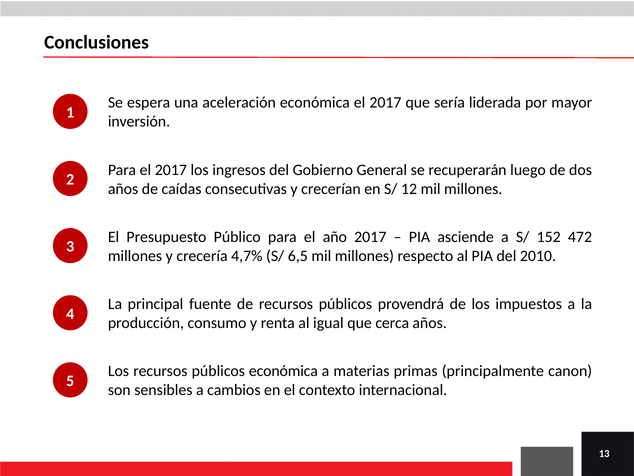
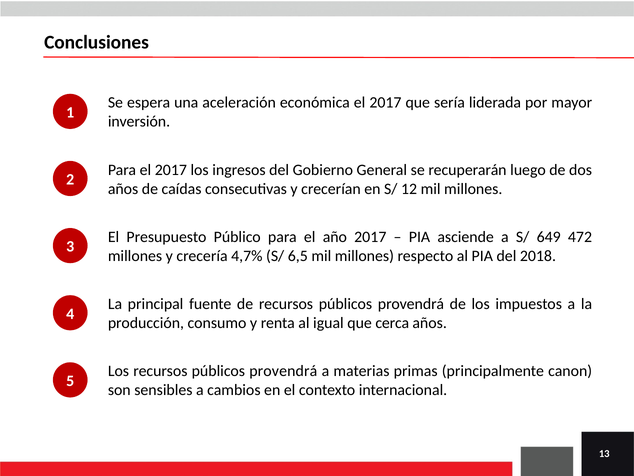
152: 152 -> 649
2010: 2010 -> 2018
Los recursos públicos económica: económica -> provendrá
